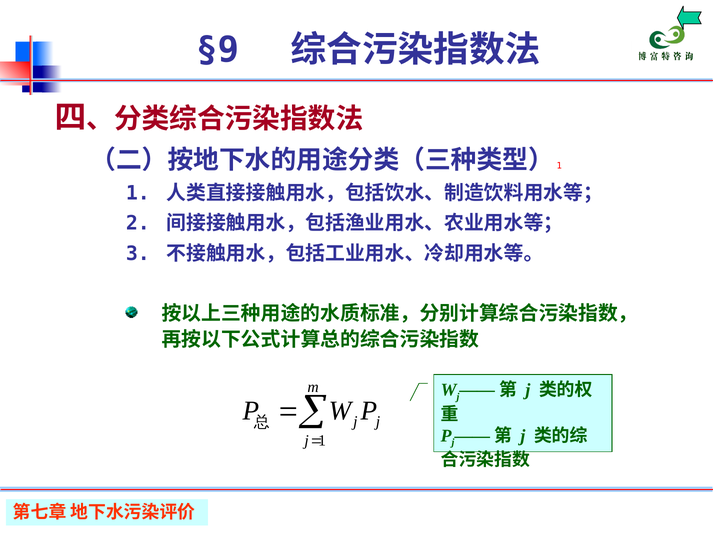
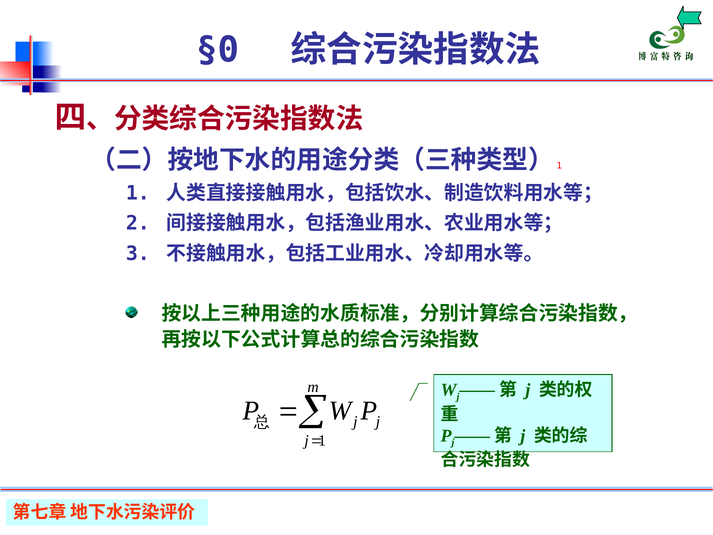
§9: §9 -> §0
